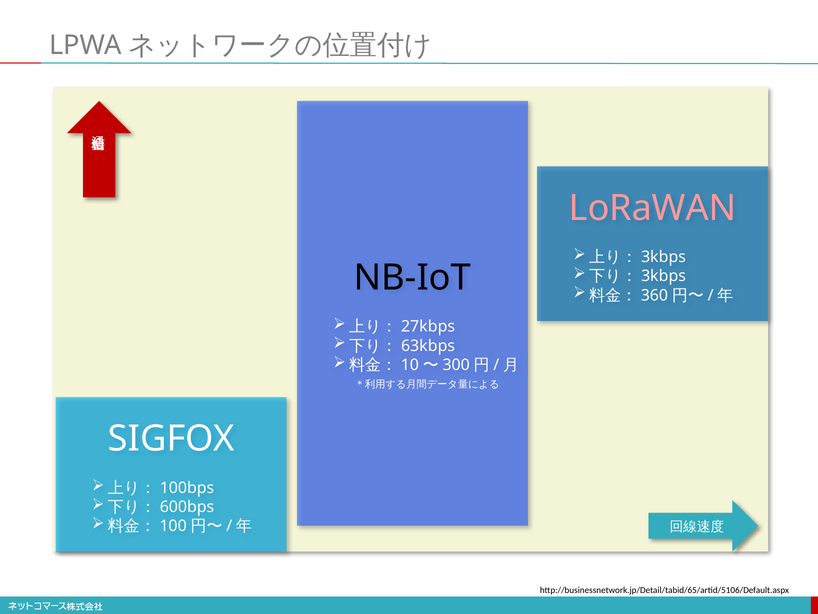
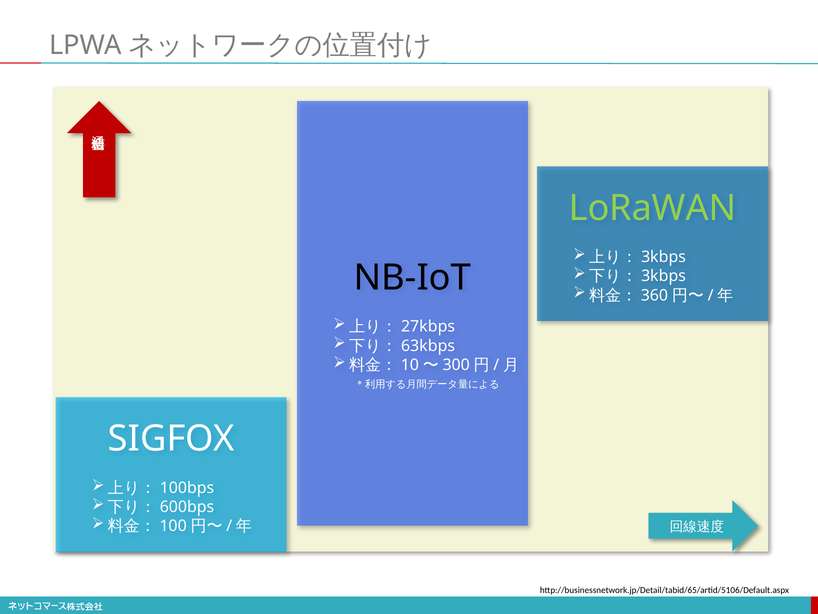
LoRaWAN colour: pink -> light green
